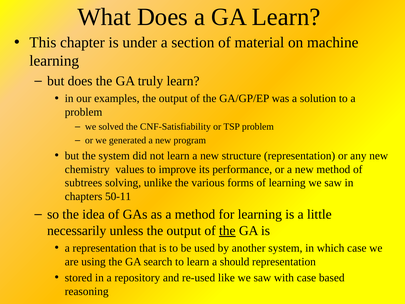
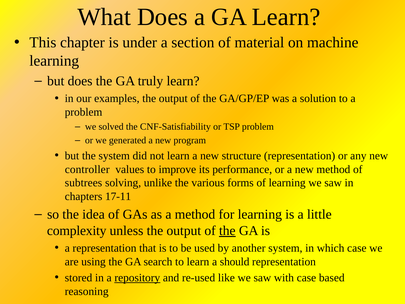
chemistry: chemistry -> controller
50-11: 50-11 -> 17-11
necessarily: necessarily -> complexity
repository underline: none -> present
